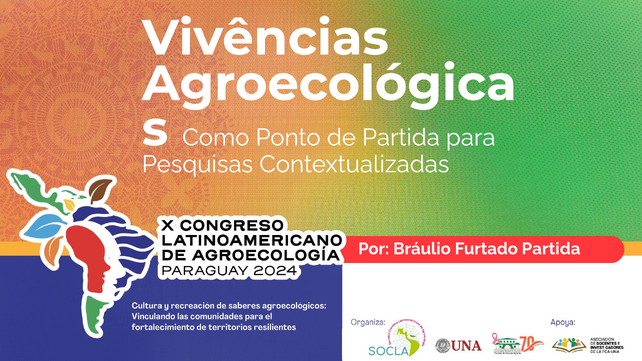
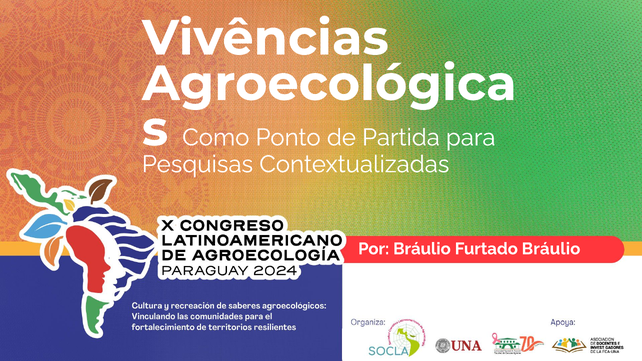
Furtado Partida: Partida -> Bráulio
